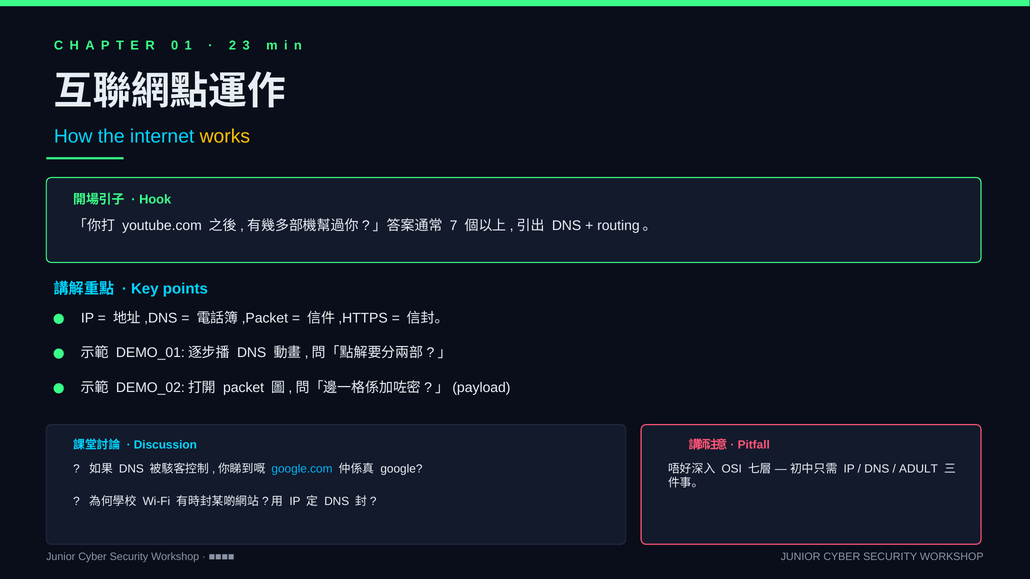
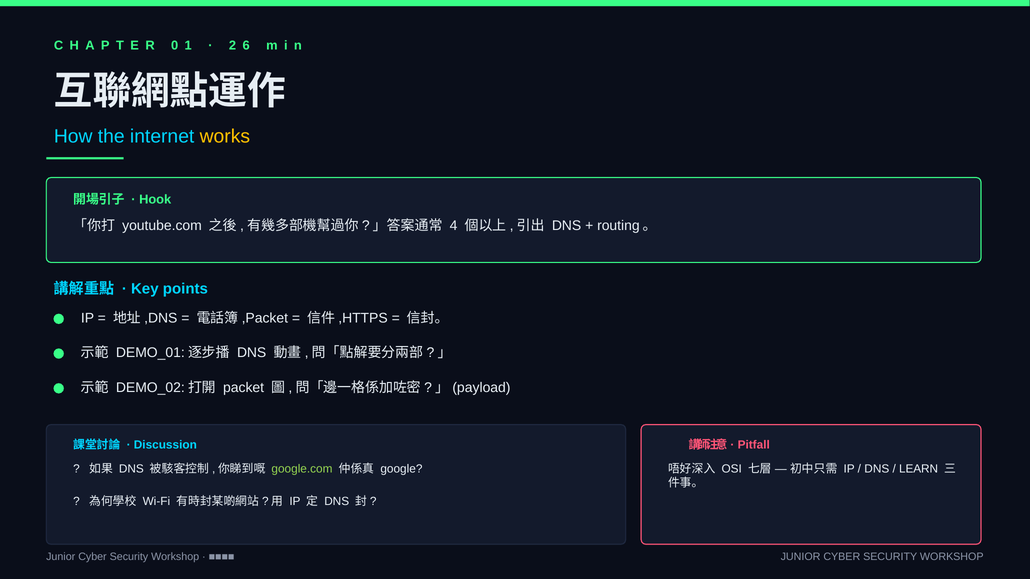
3: 3 -> 6
7: 7 -> 4
google.com colour: light blue -> light green
ADULT: ADULT -> LEARN
